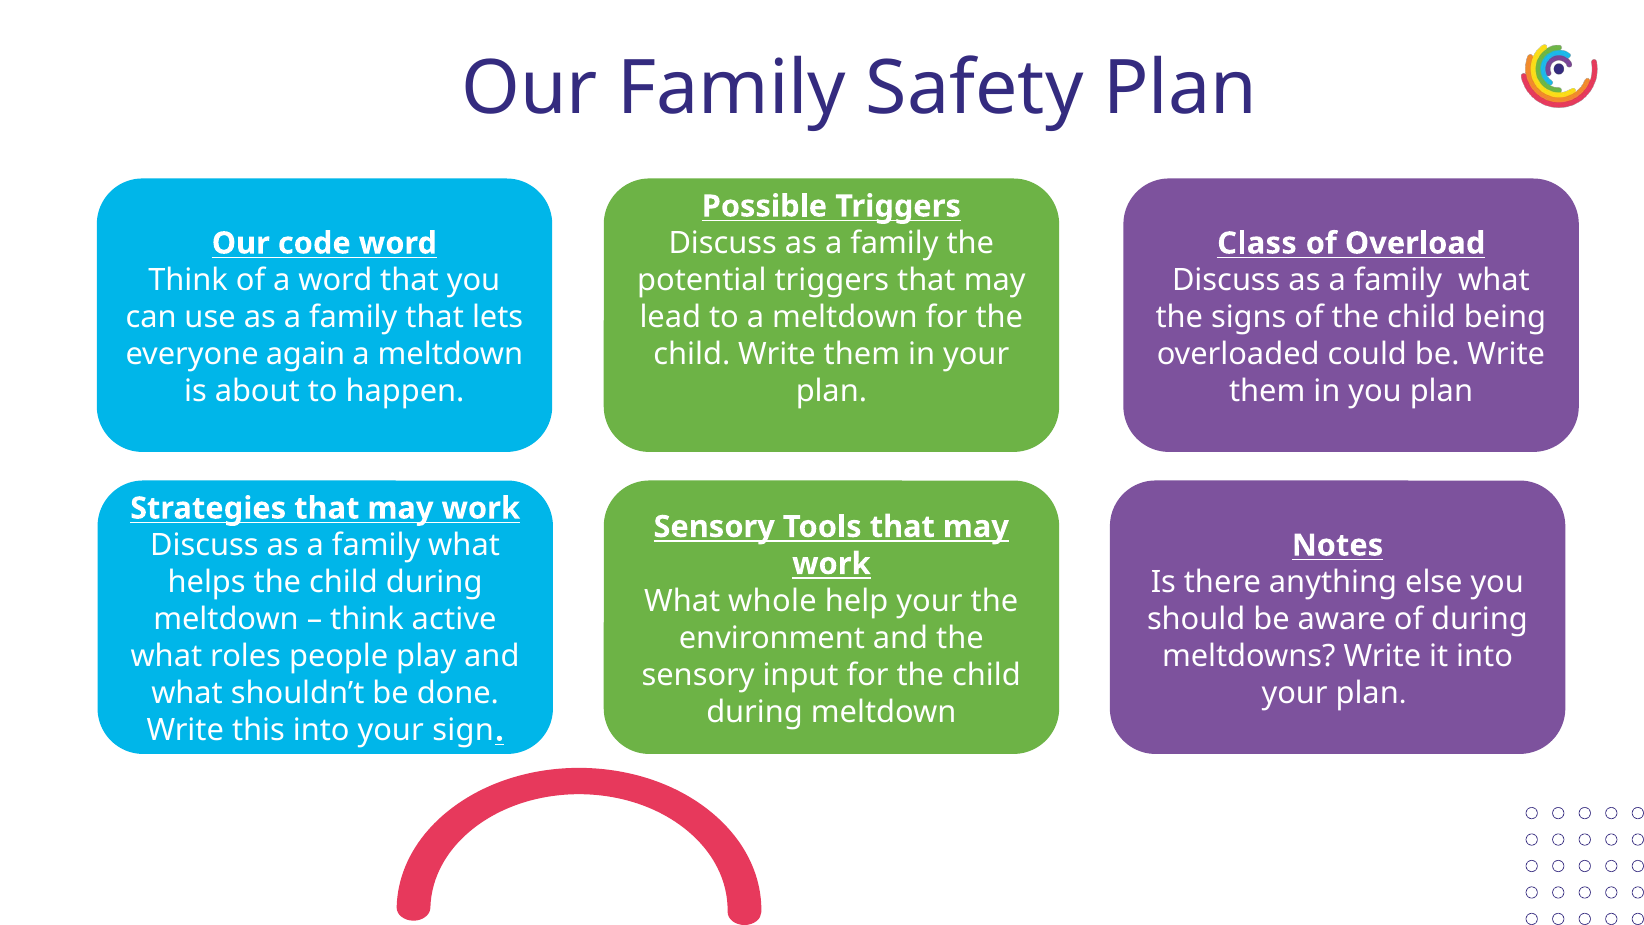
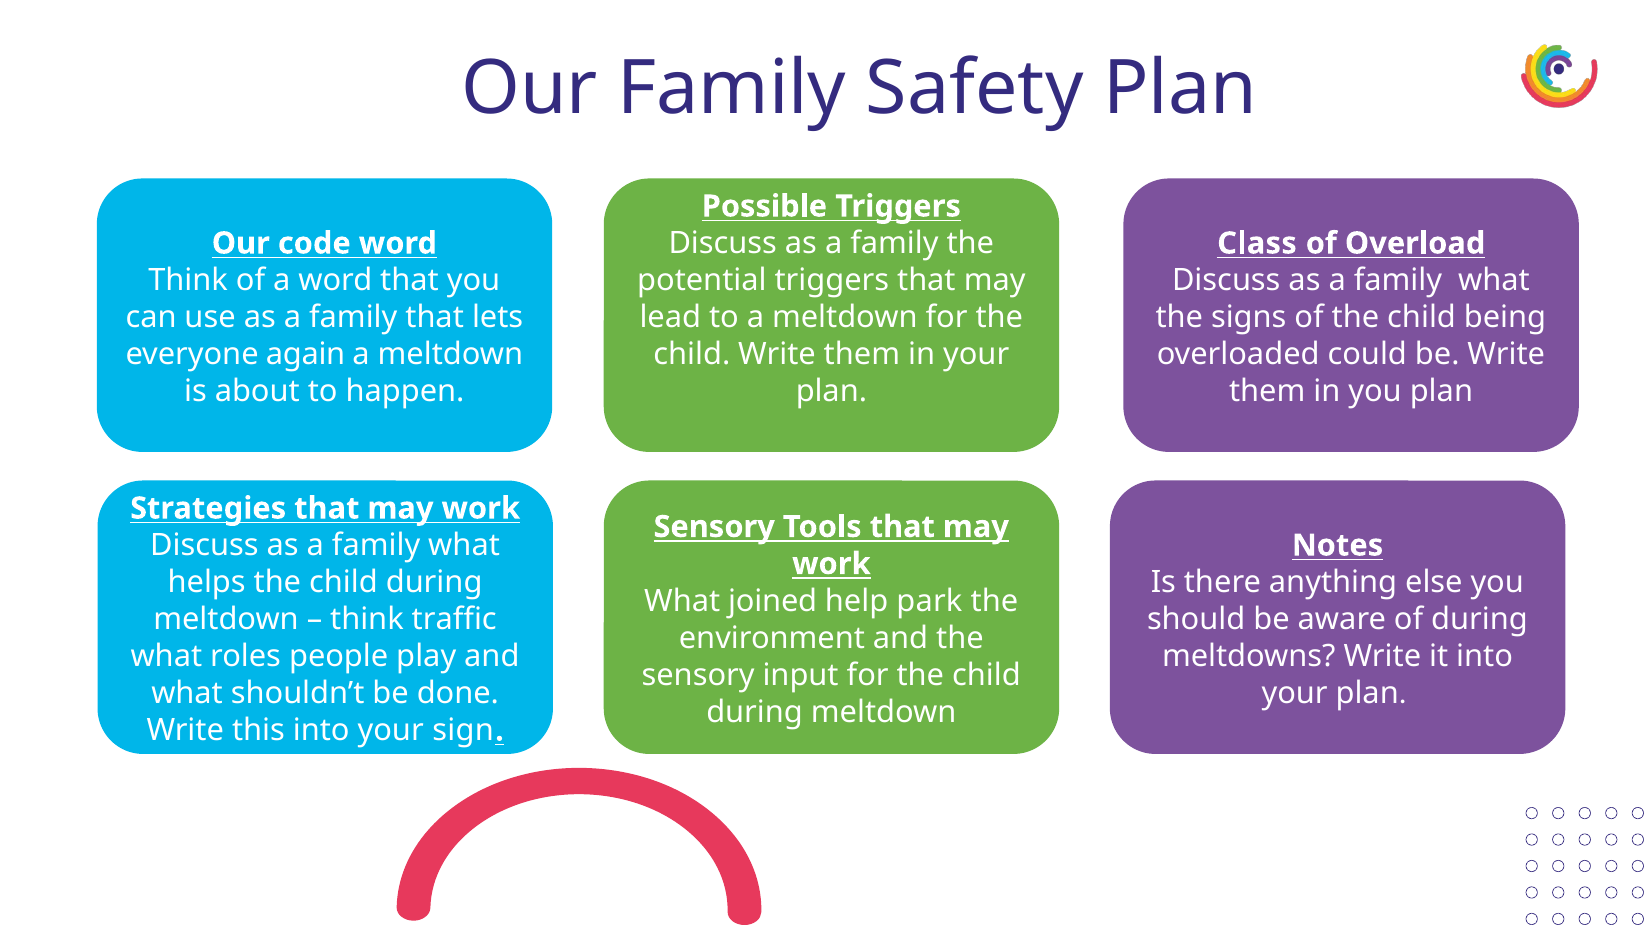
whole: whole -> joined
help your: your -> park
active: active -> traffic
